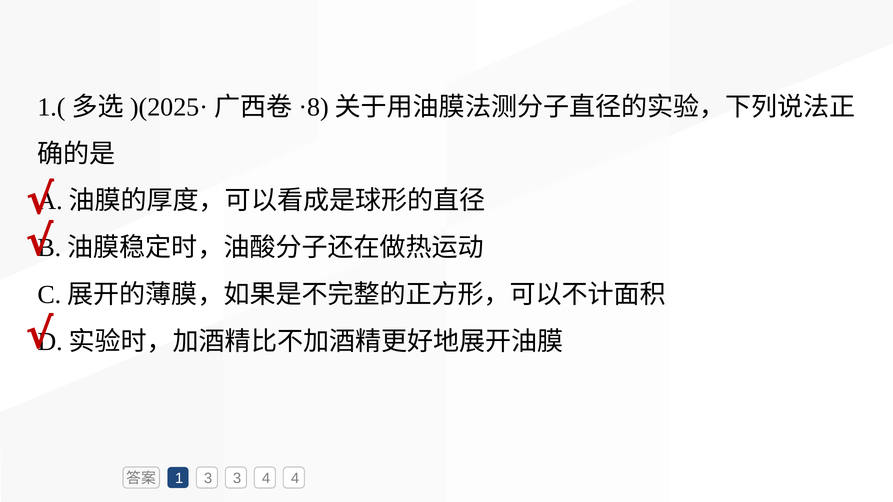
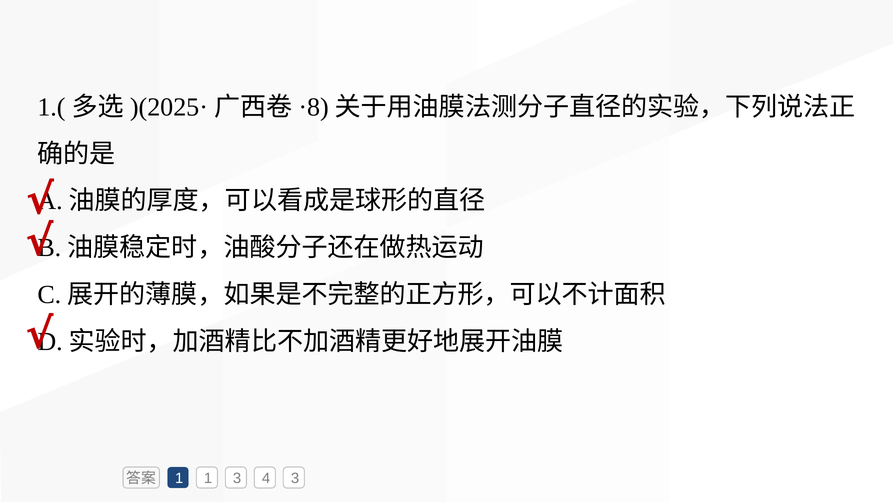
1 3: 3 -> 1
4 4: 4 -> 3
